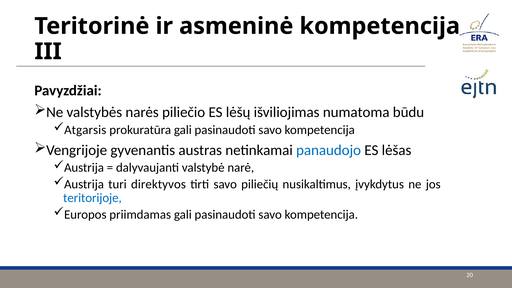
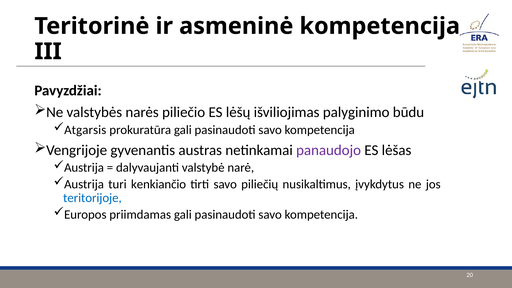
numatoma: numatoma -> palyginimo
panaudojo colour: blue -> purple
direktyvos: direktyvos -> kenkiančio
